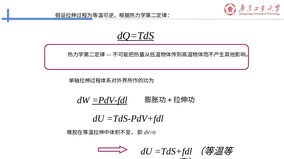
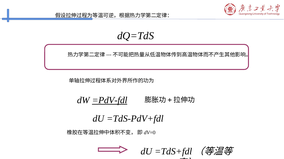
dQ=TdS underline: present -> none
